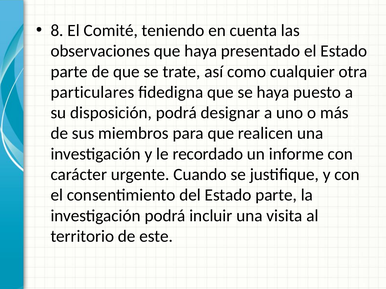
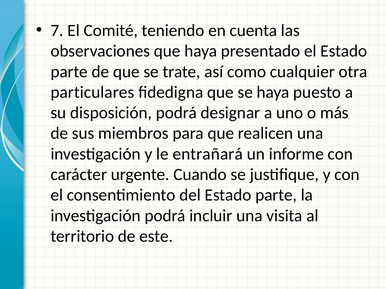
8: 8 -> 7
recordado: recordado -> entrañará
